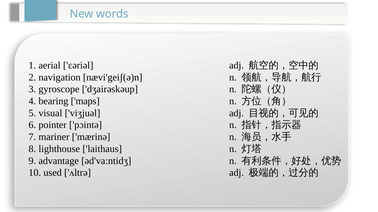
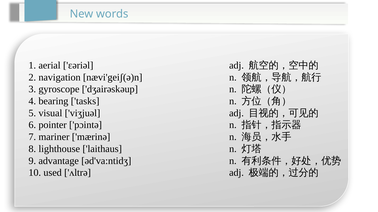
maps: maps -> tasks
